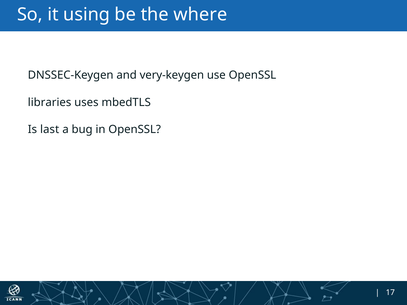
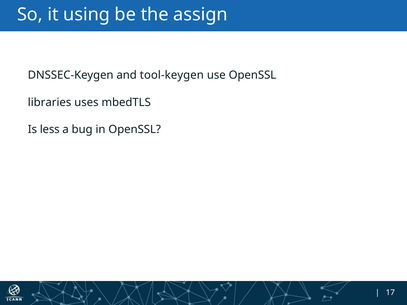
where: where -> assign
very-keygen: very-keygen -> tool-keygen
last: last -> less
